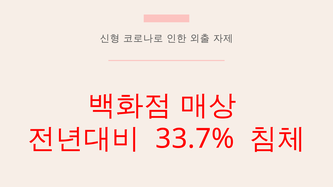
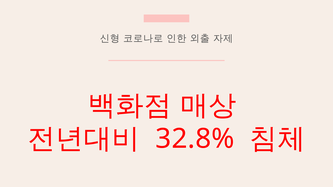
33.7%: 33.7% -> 32.8%
